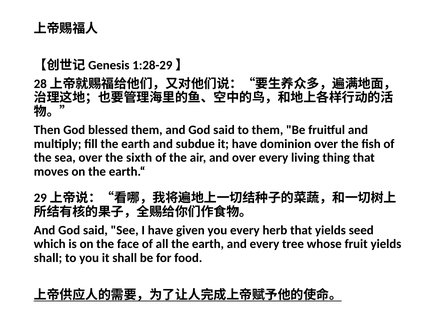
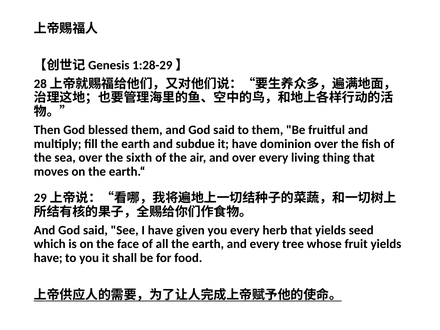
shall at (48, 258): shall -> have
